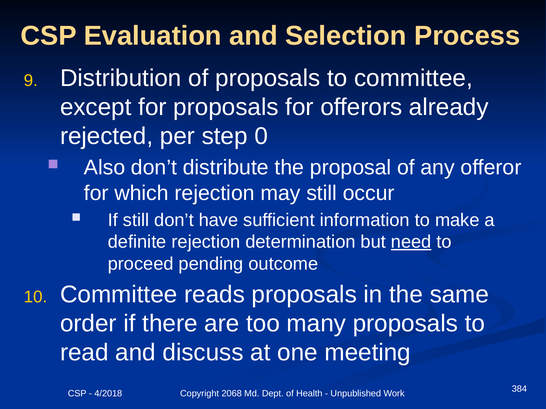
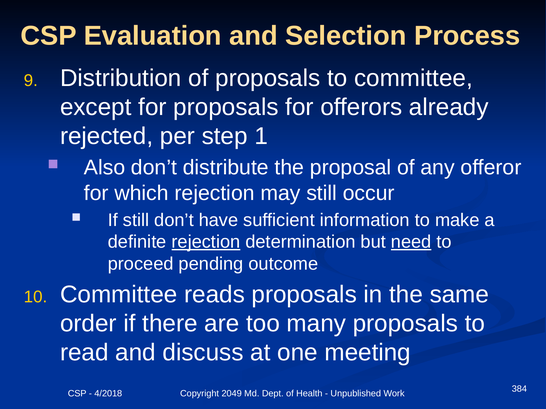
0: 0 -> 1
rejection at (206, 242) underline: none -> present
2068: 2068 -> 2049
